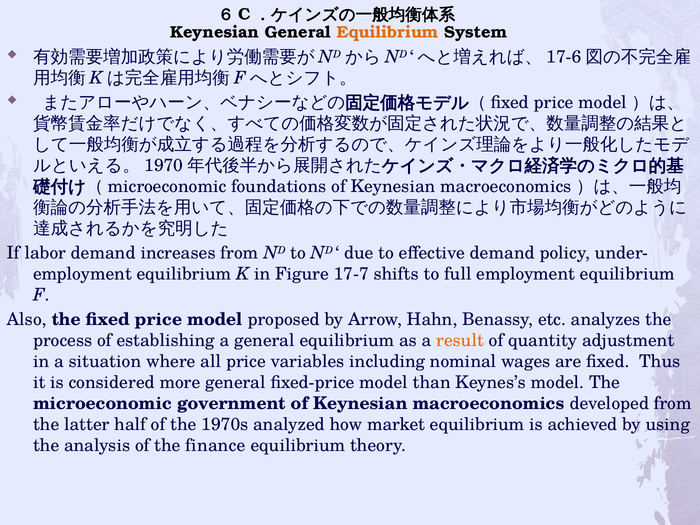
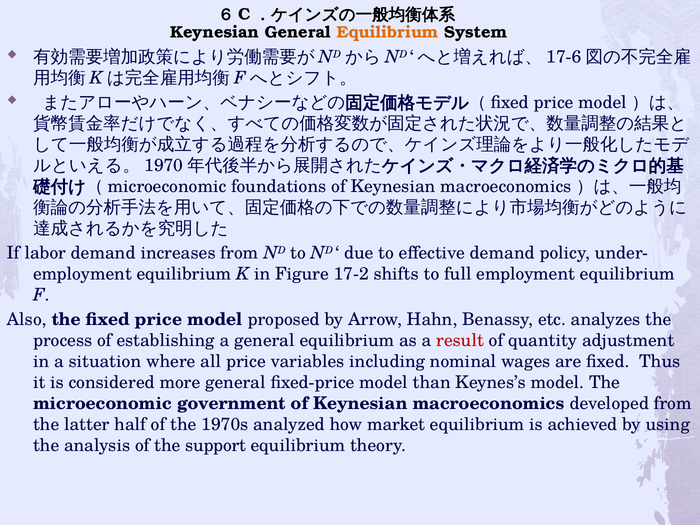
17-7: 17-7 -> 17-2
result colour: orange -> red
finance: finance -> support
